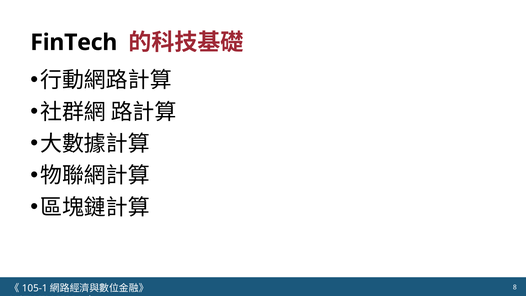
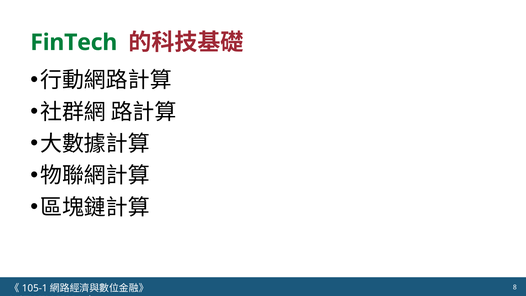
FinTech colour: black -> green
